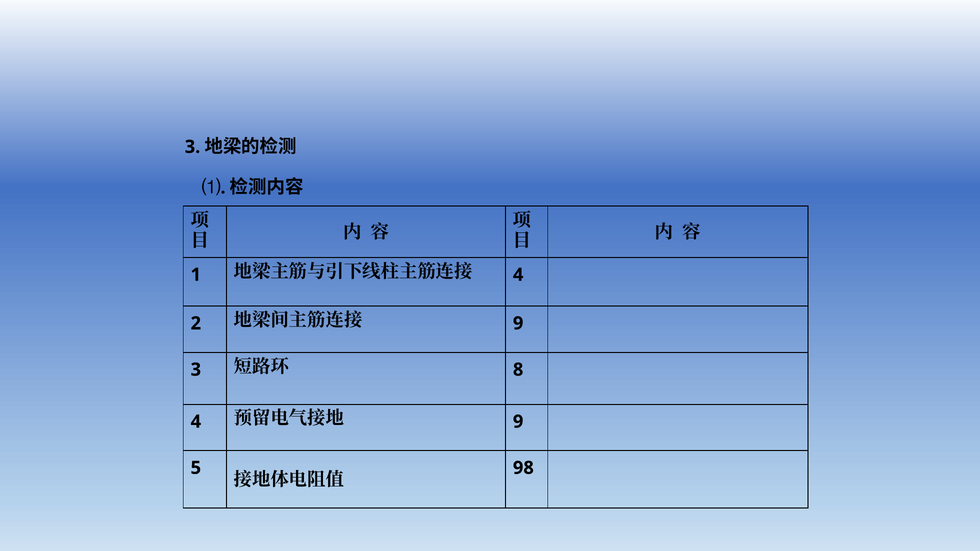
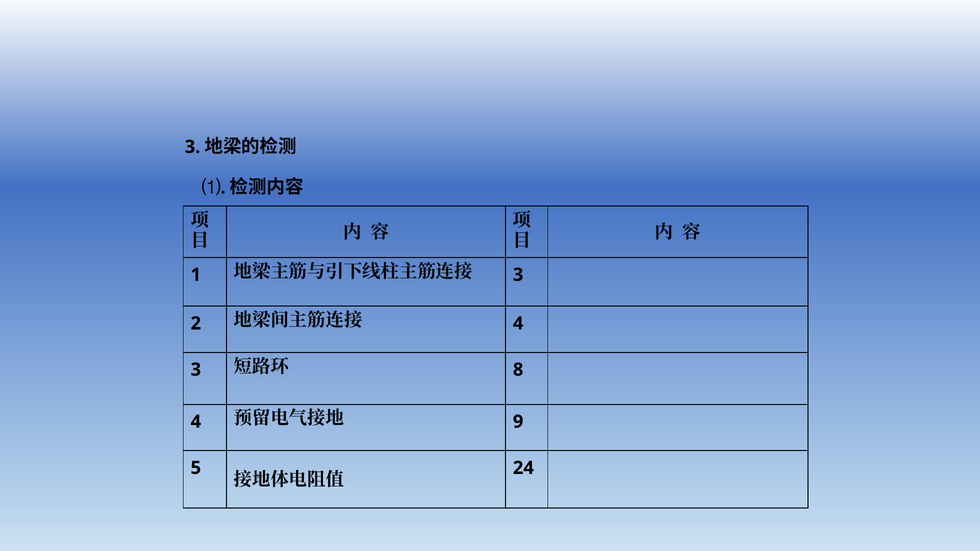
4 at (518, 275): 4 -> 3
9 at (518, 323): 9 -> 4
98: 98 -> 24
